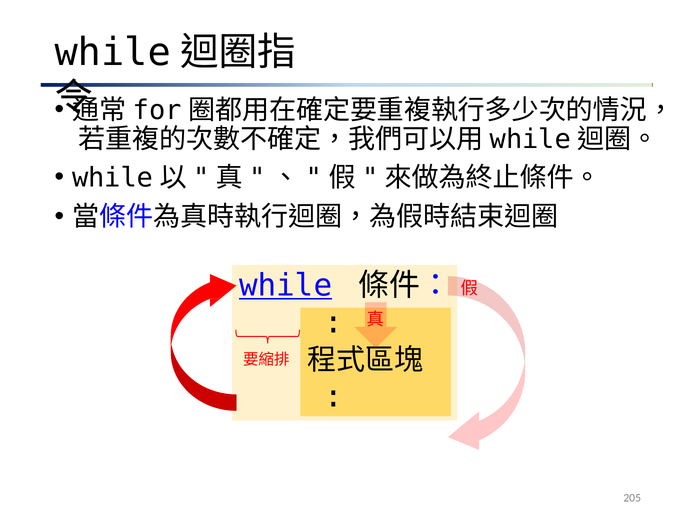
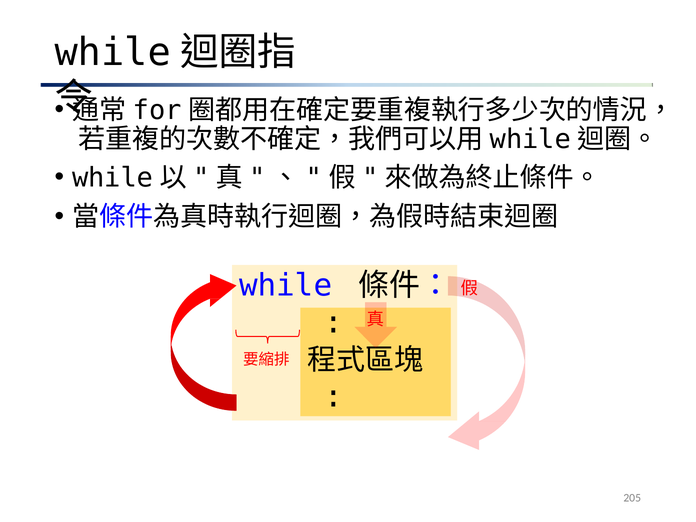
while at (286, 285) underline: present -> none
